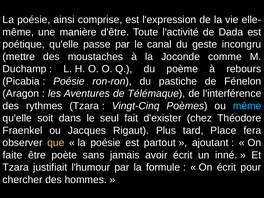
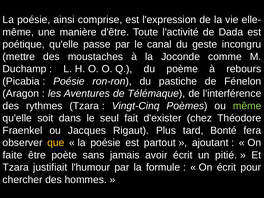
même at (247, 106) colour: light blue -> light green
Place: Place -> Bonté
inné: inné -> pitié
